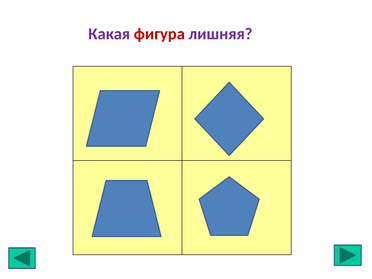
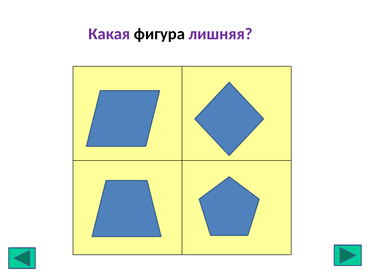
фигура colour: red -> black
